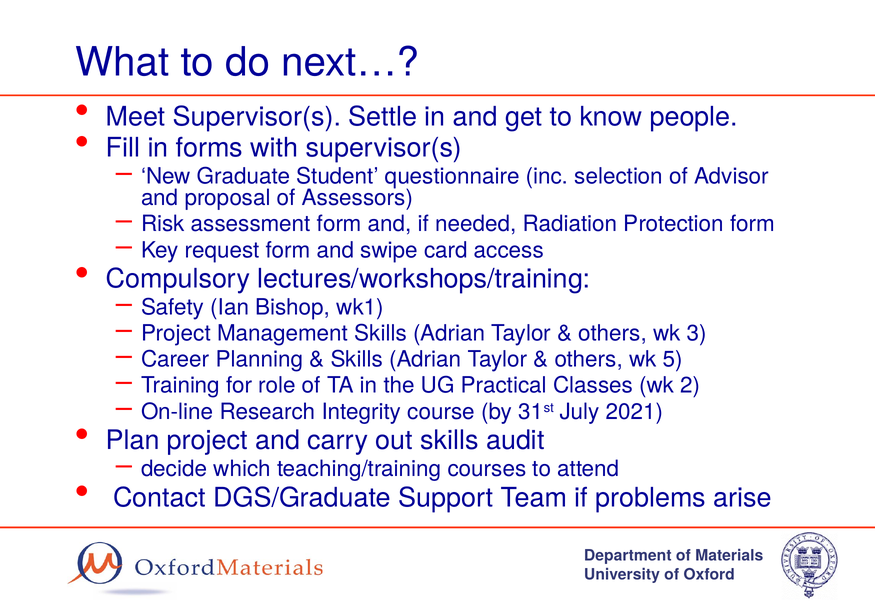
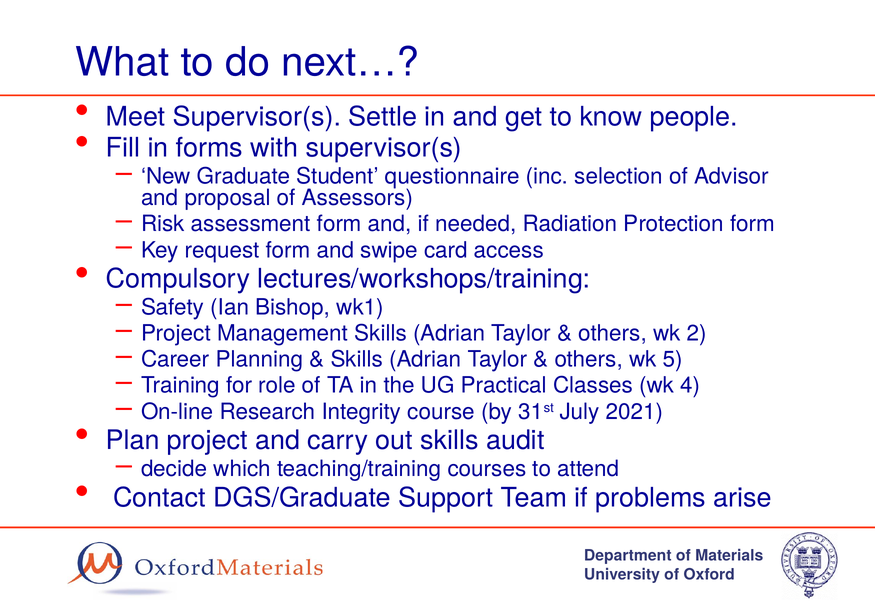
3: 3 -> 2
2: 2 -> 4
